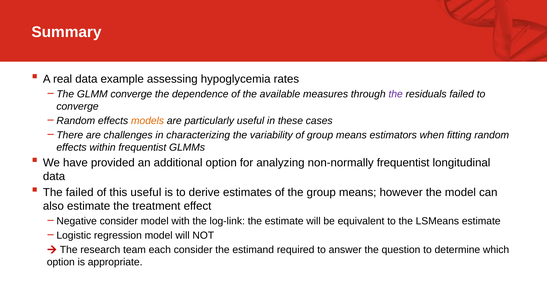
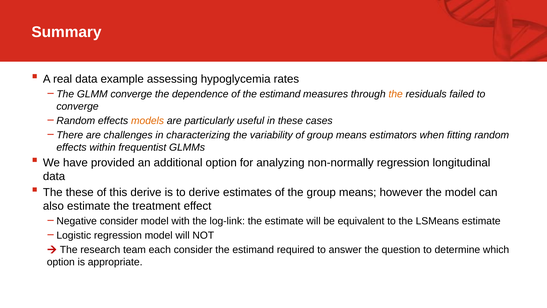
of the available: available -> estimand
the at (396, 94) colour: purple -> orange
non-normally frequentist: frequentist -> regression
The failed: failed -> these
this useful: useful -> derive
